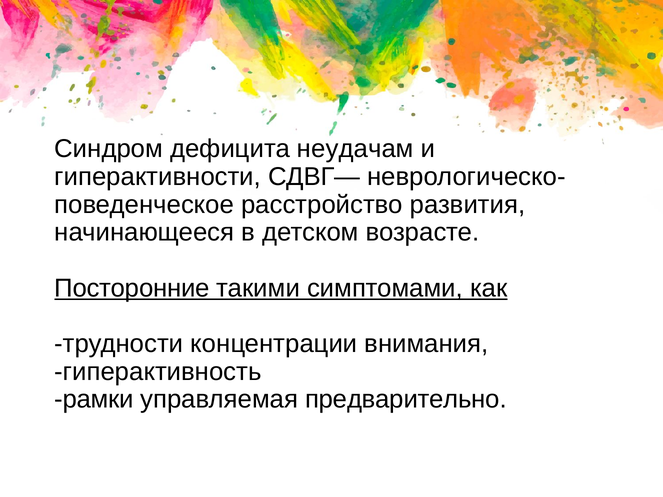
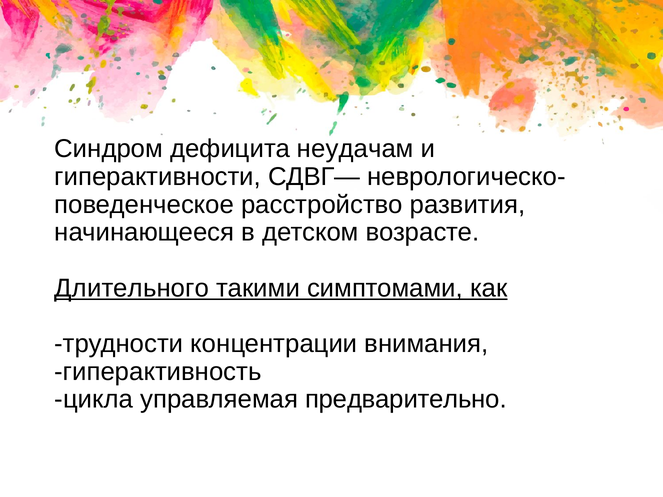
Посторонние: Посторонние -> Длительного
рамки: рамки -> цикла
